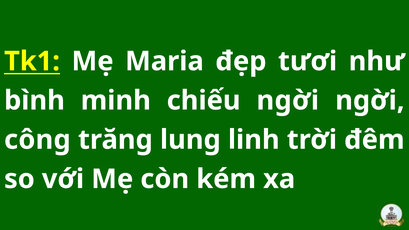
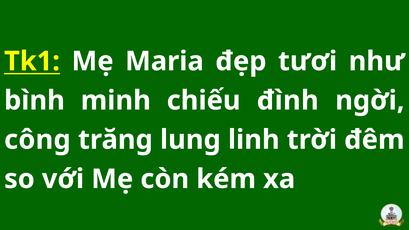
chiếu ngời: ngời -> đình
